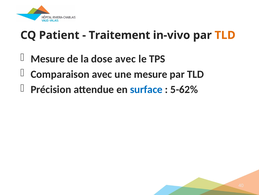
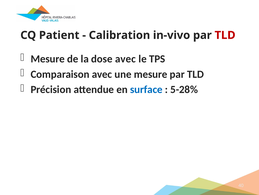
Traitement: Traitement -> Calibration
TLD at (225, 35) colour: orange -> red
5-62%: 5-62% -> 5-28%
